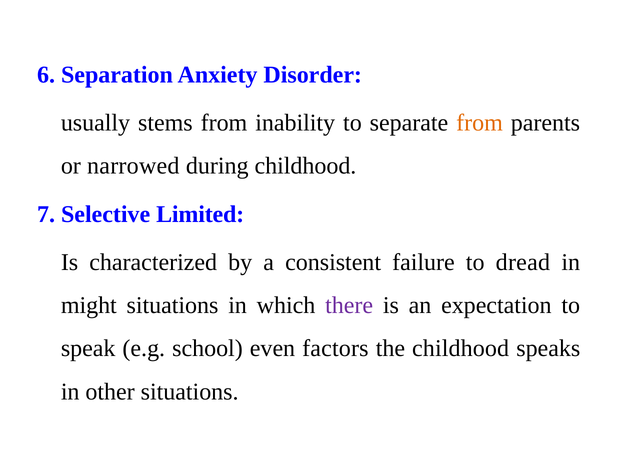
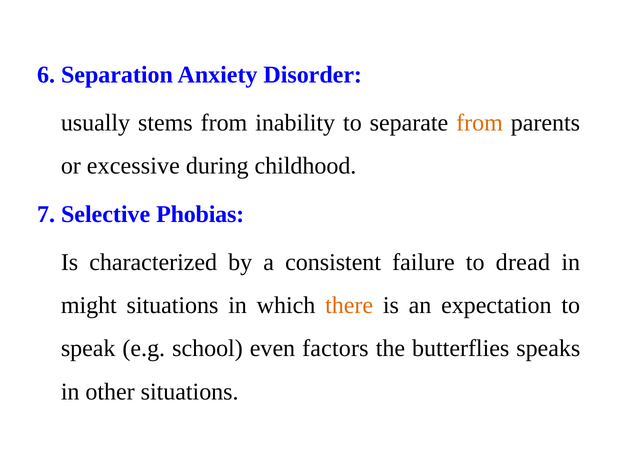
narrowed: narrowed -> excessive
Limited: Limited -> Phobias
there colour: purple -> orange
the childhood: childhood -> butterflies
